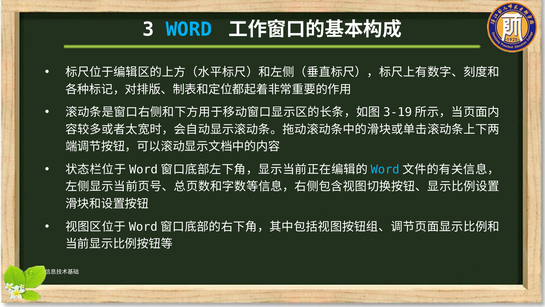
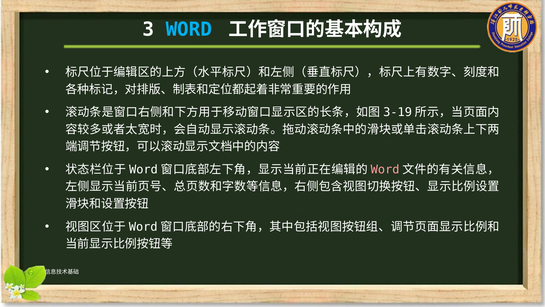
Word at (385, 169) colour: light blue -> pink
